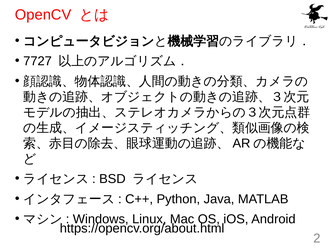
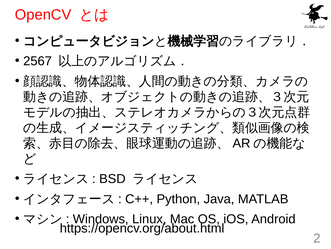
7727: 7727 -> 2567
